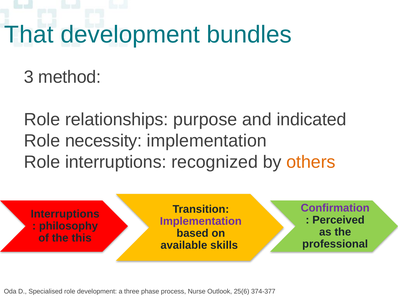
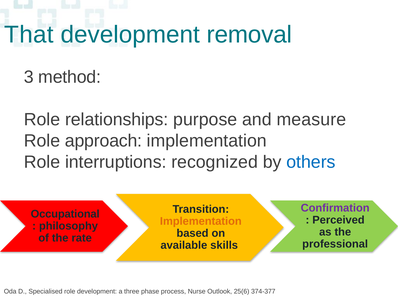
bundles: bundles -> removal
indicated: indicated -> measure
necessity: necessity -> approach
others colour: orange -> blue
Interruptions at (65, 214): Interruptions -> Occupational
Implementation at (201, 221) colour: purple -> orange
this: this -> rate
